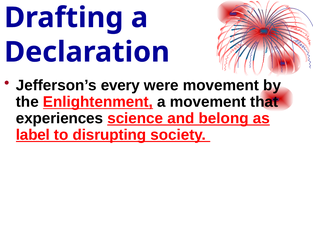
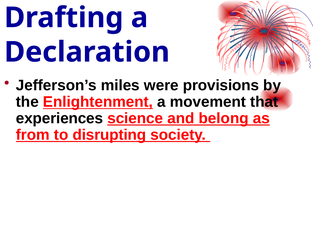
every: every -> miles
were movement: movement -> provisions
label: label -> from
